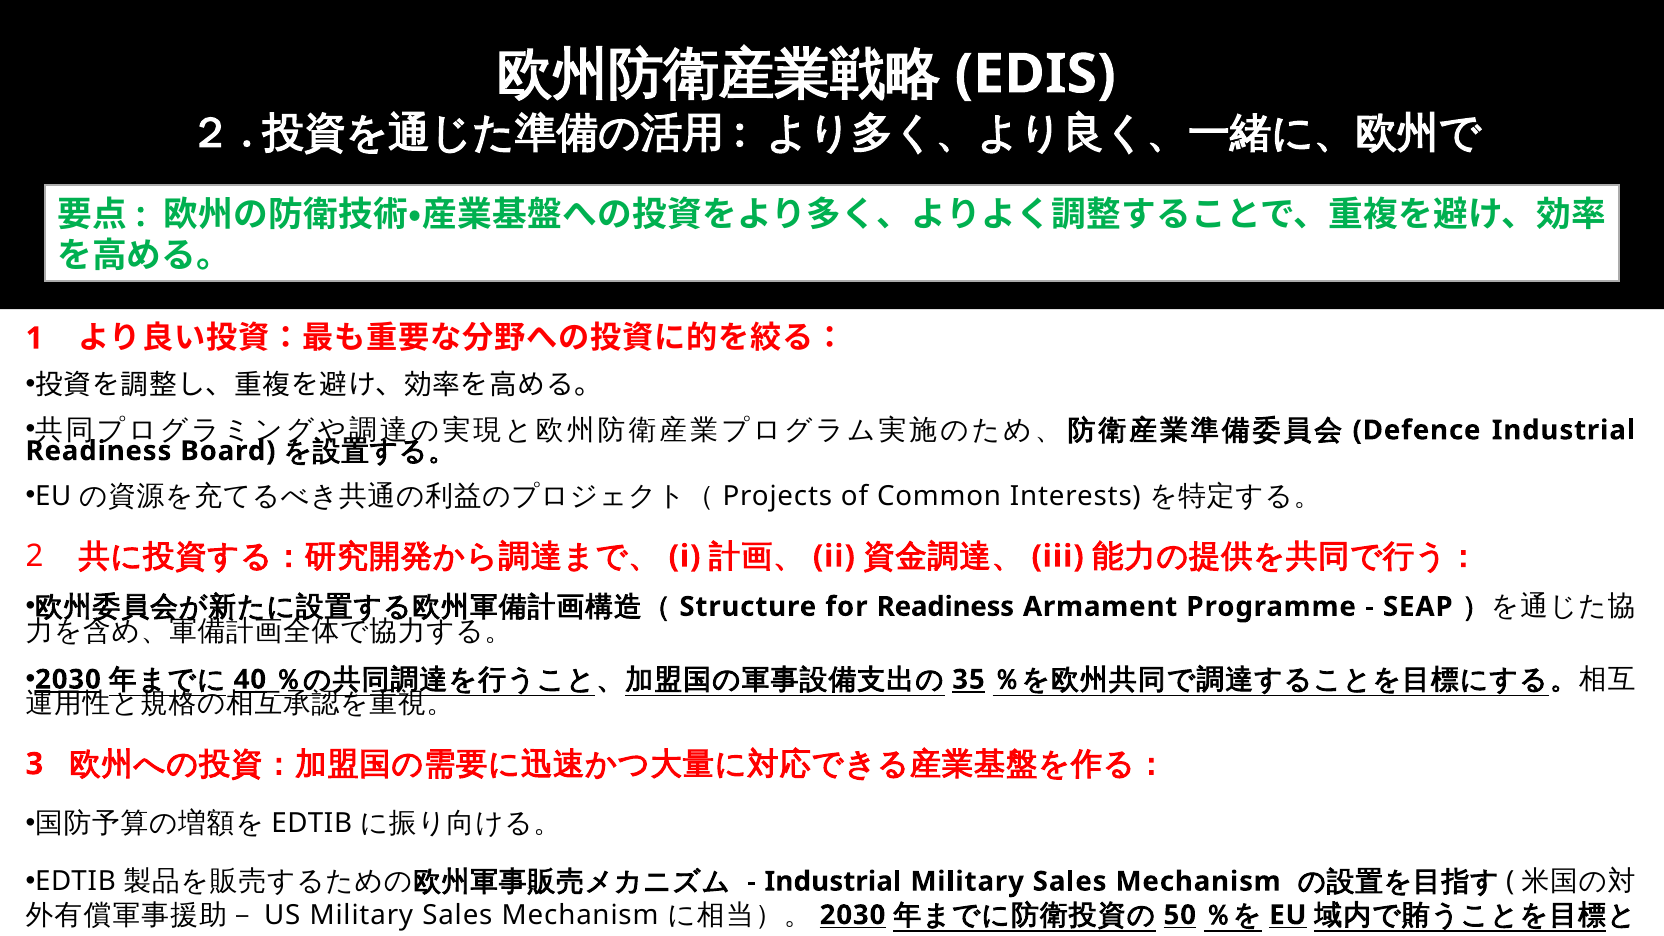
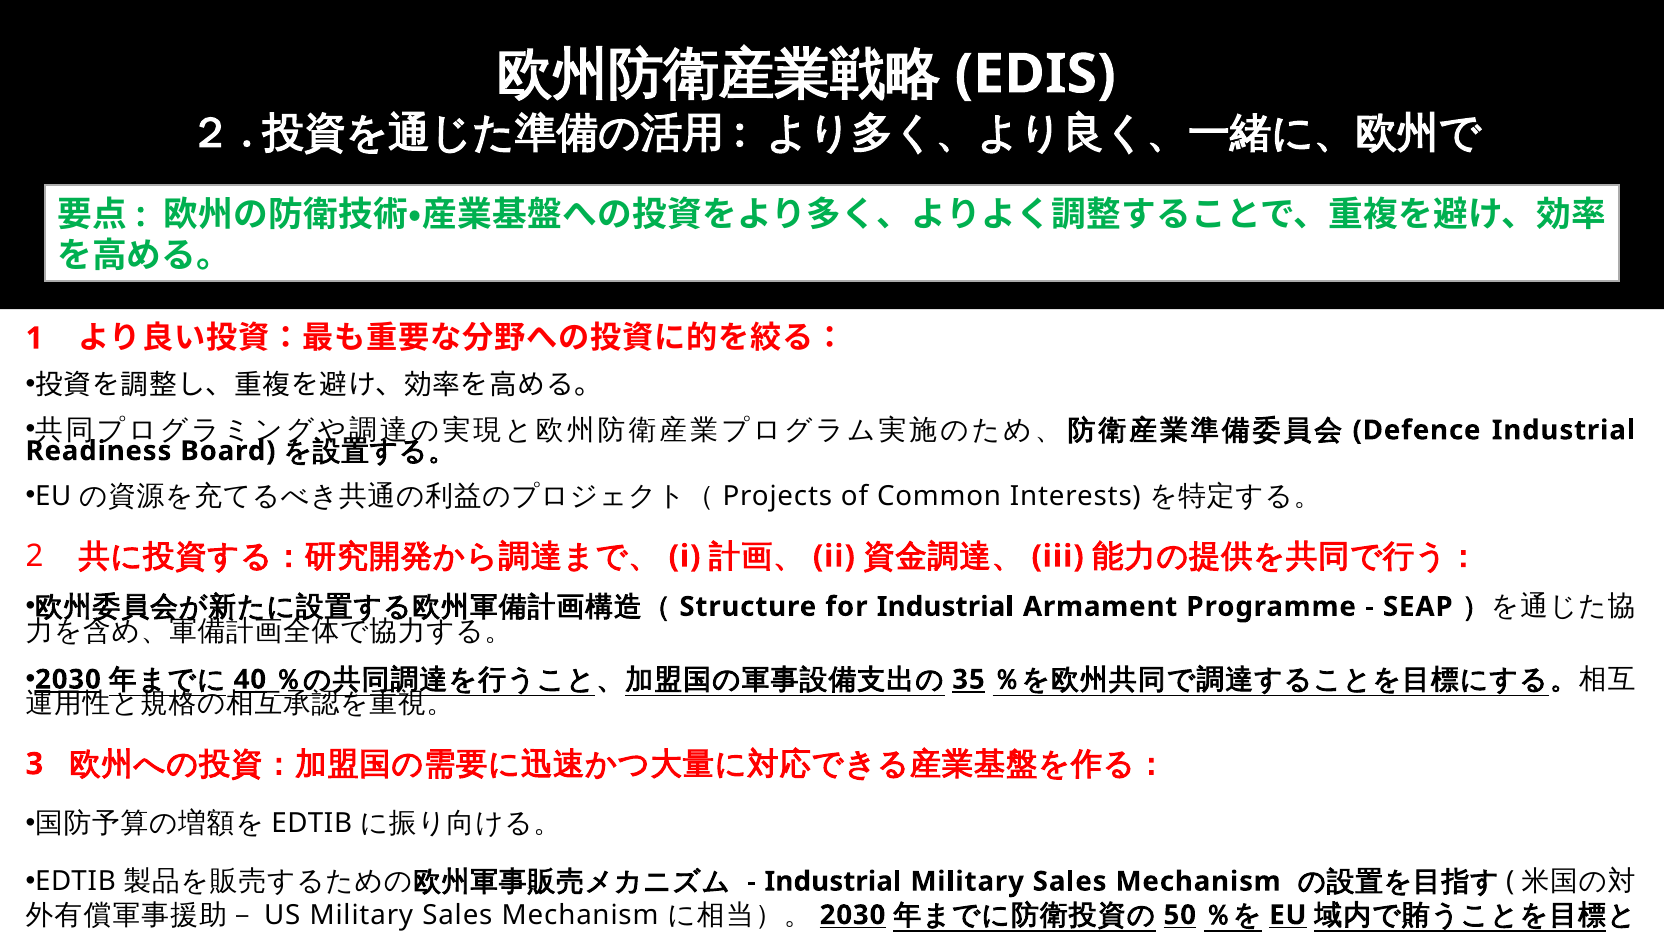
for Readiness: Readiness -> Industrial
